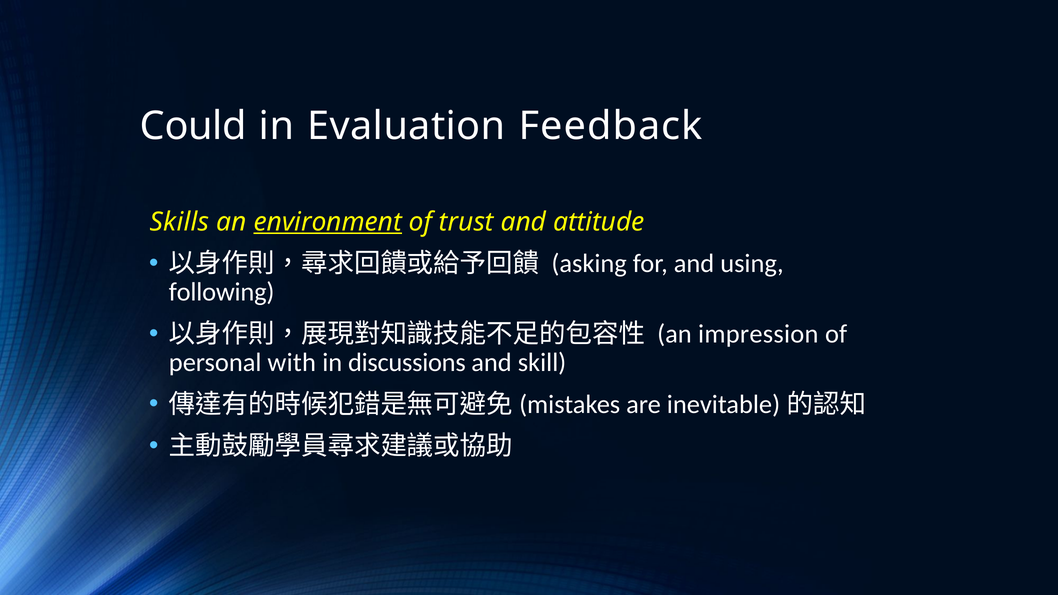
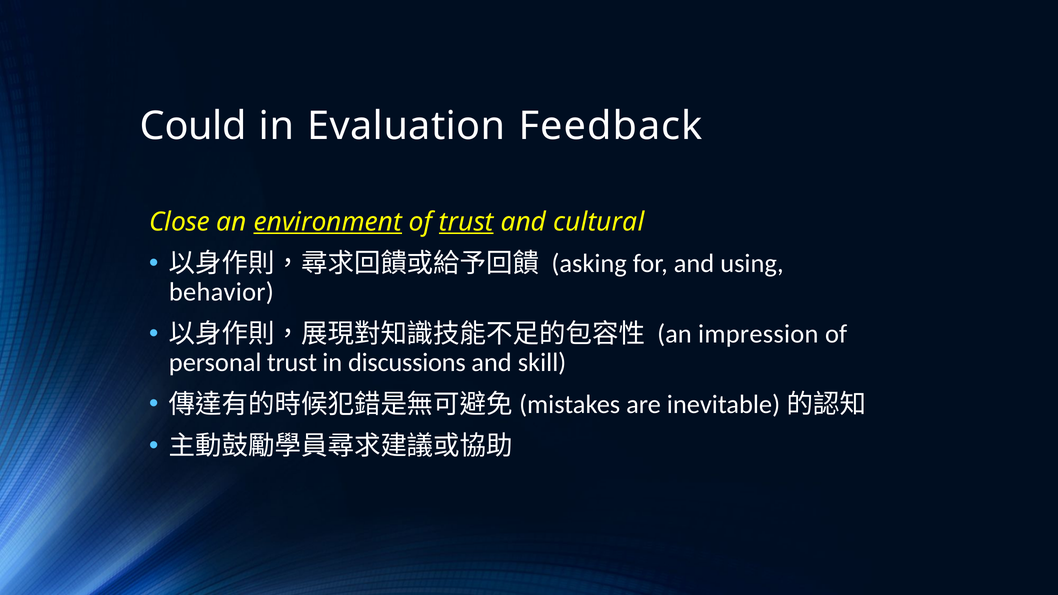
Skills: Skills -> Close
trust at (466, 222) underline: none -> present
attitude: attitude -> cultural
following: following -> behavior
personal with: with -> trust
